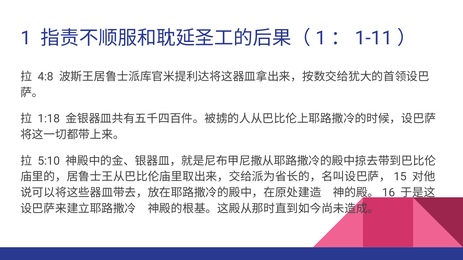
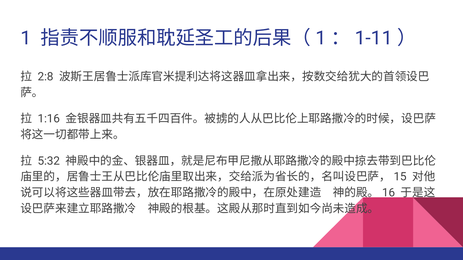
4:8: 4:8 -> 2:8
1:18: 1:18 -> 1:16
5:10: 5:10 -> 5:32
